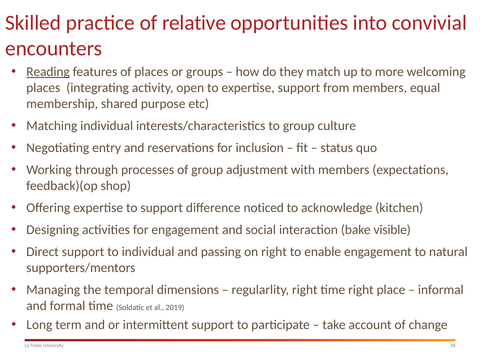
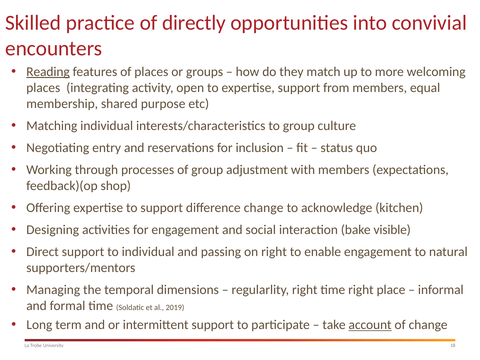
relative: relative -> directly
difference noticed: noticed -> change
account underline: none -> present
